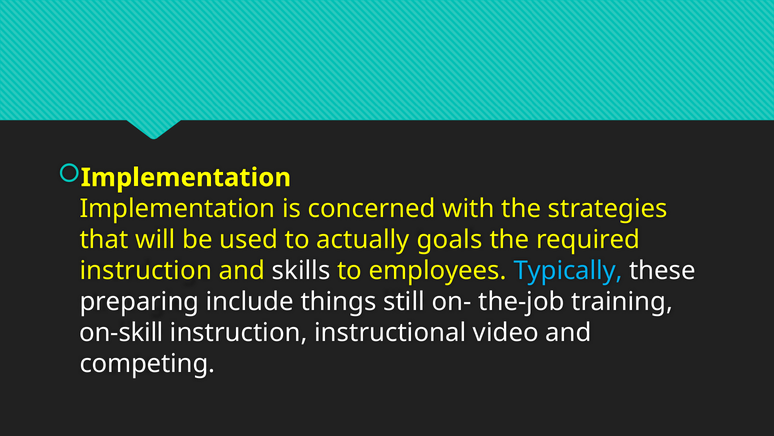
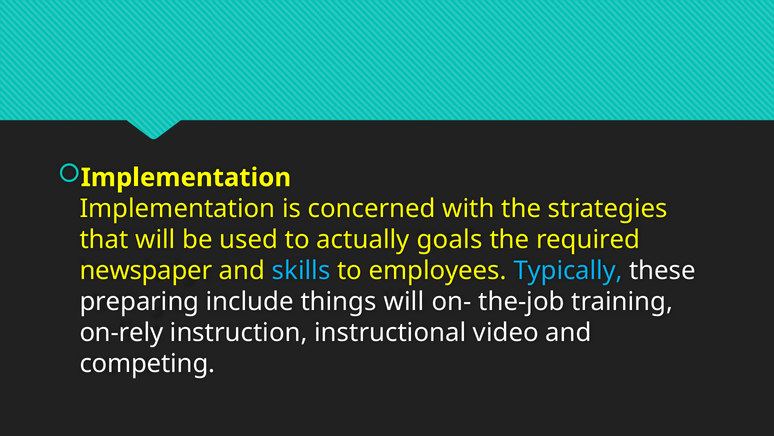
instruction at (146, 270): instruction -> newspaper
skills colour: white -> light blue
things still: still -> will
on-skill: on-skill -> on-rely
